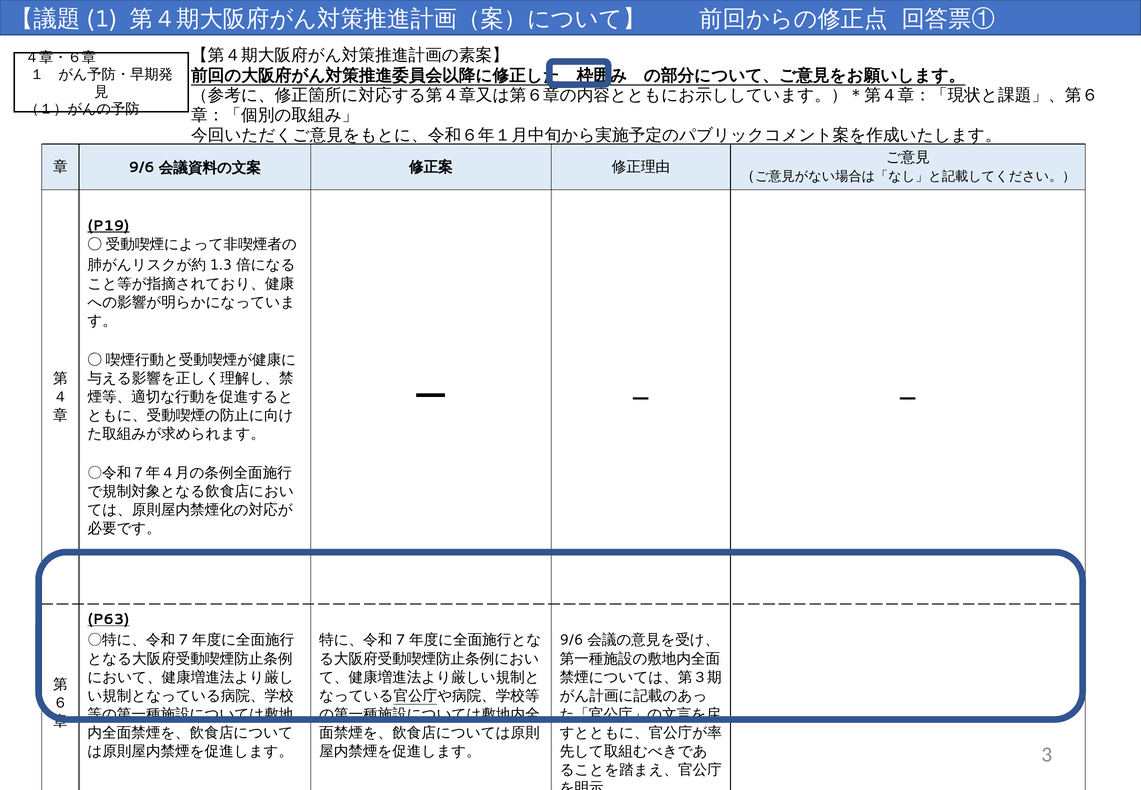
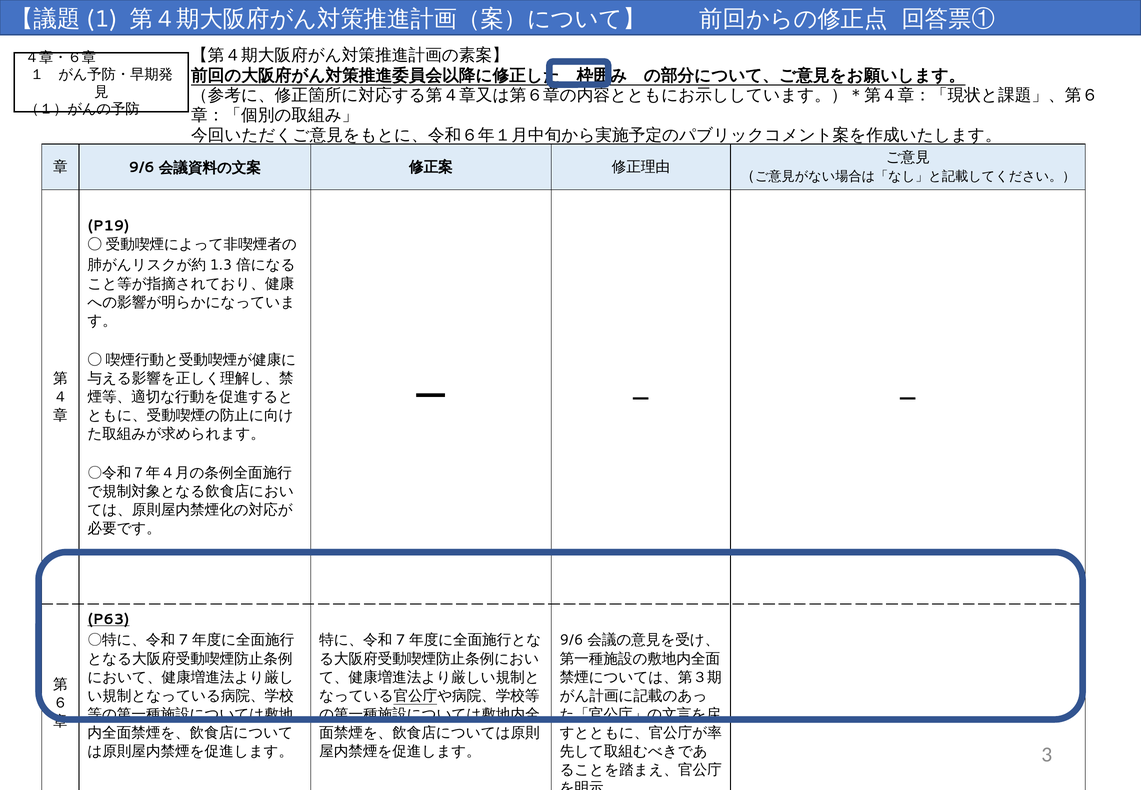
P19 underline: present -> none
